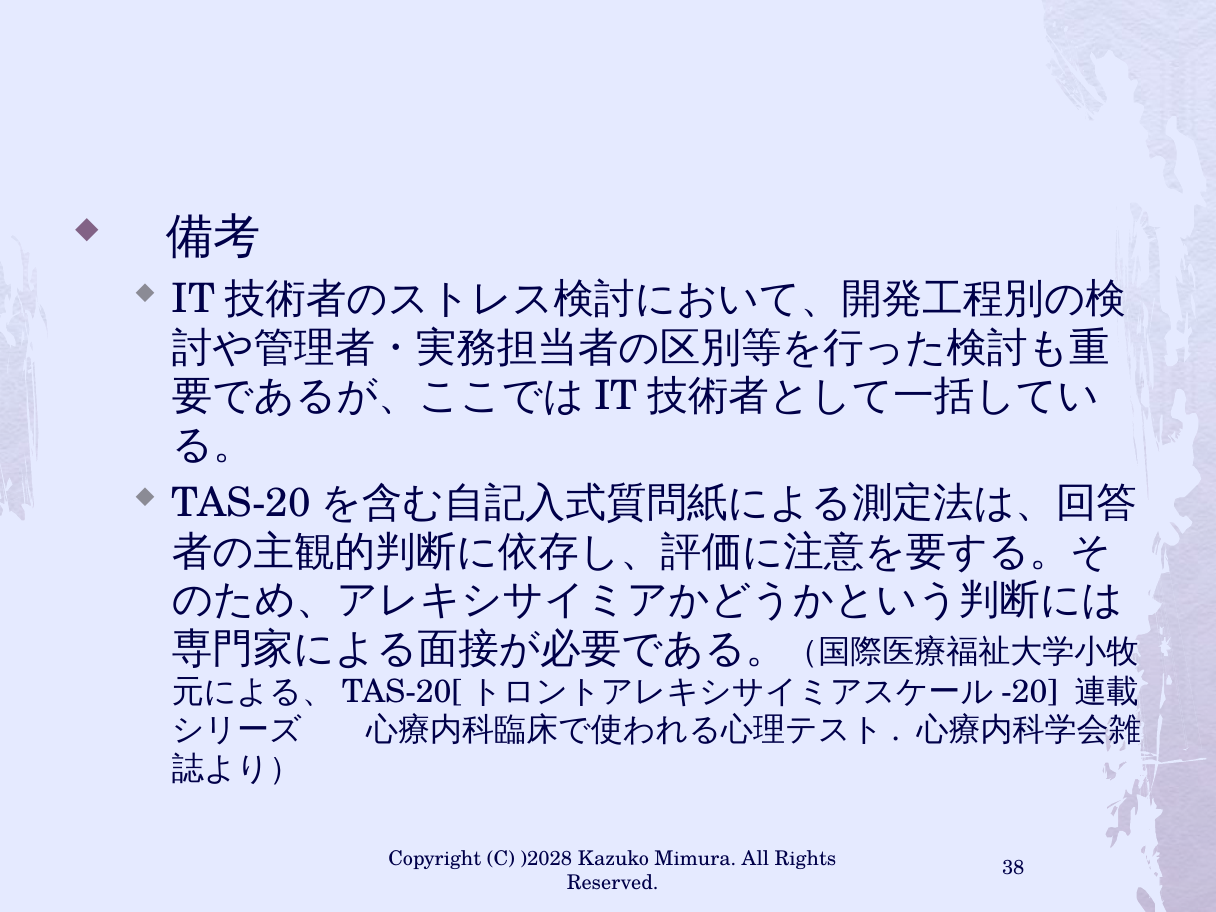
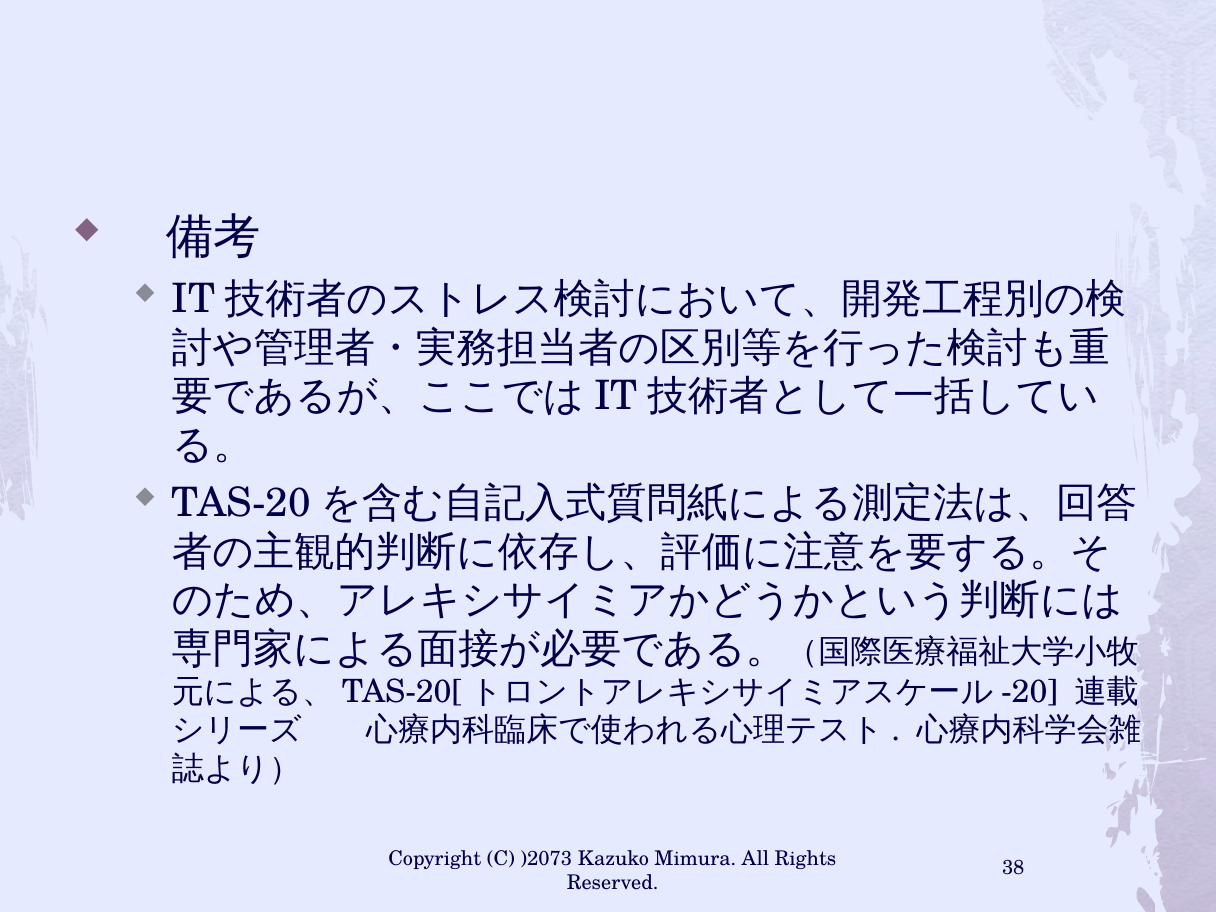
)2028: )2028 -> )2073
